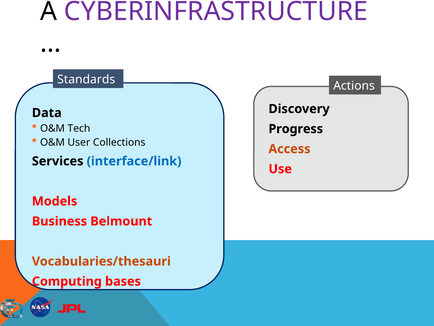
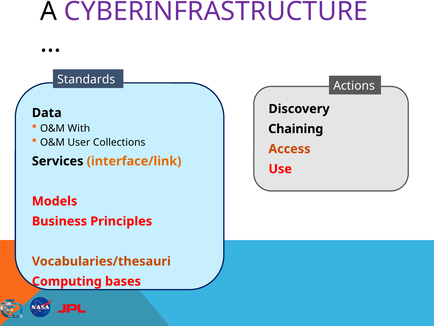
Tech: Tech -> With
Progress: Progress -> Chaining
interface/link colour: blue -> orange
Belmount: Belmount -> Principles
